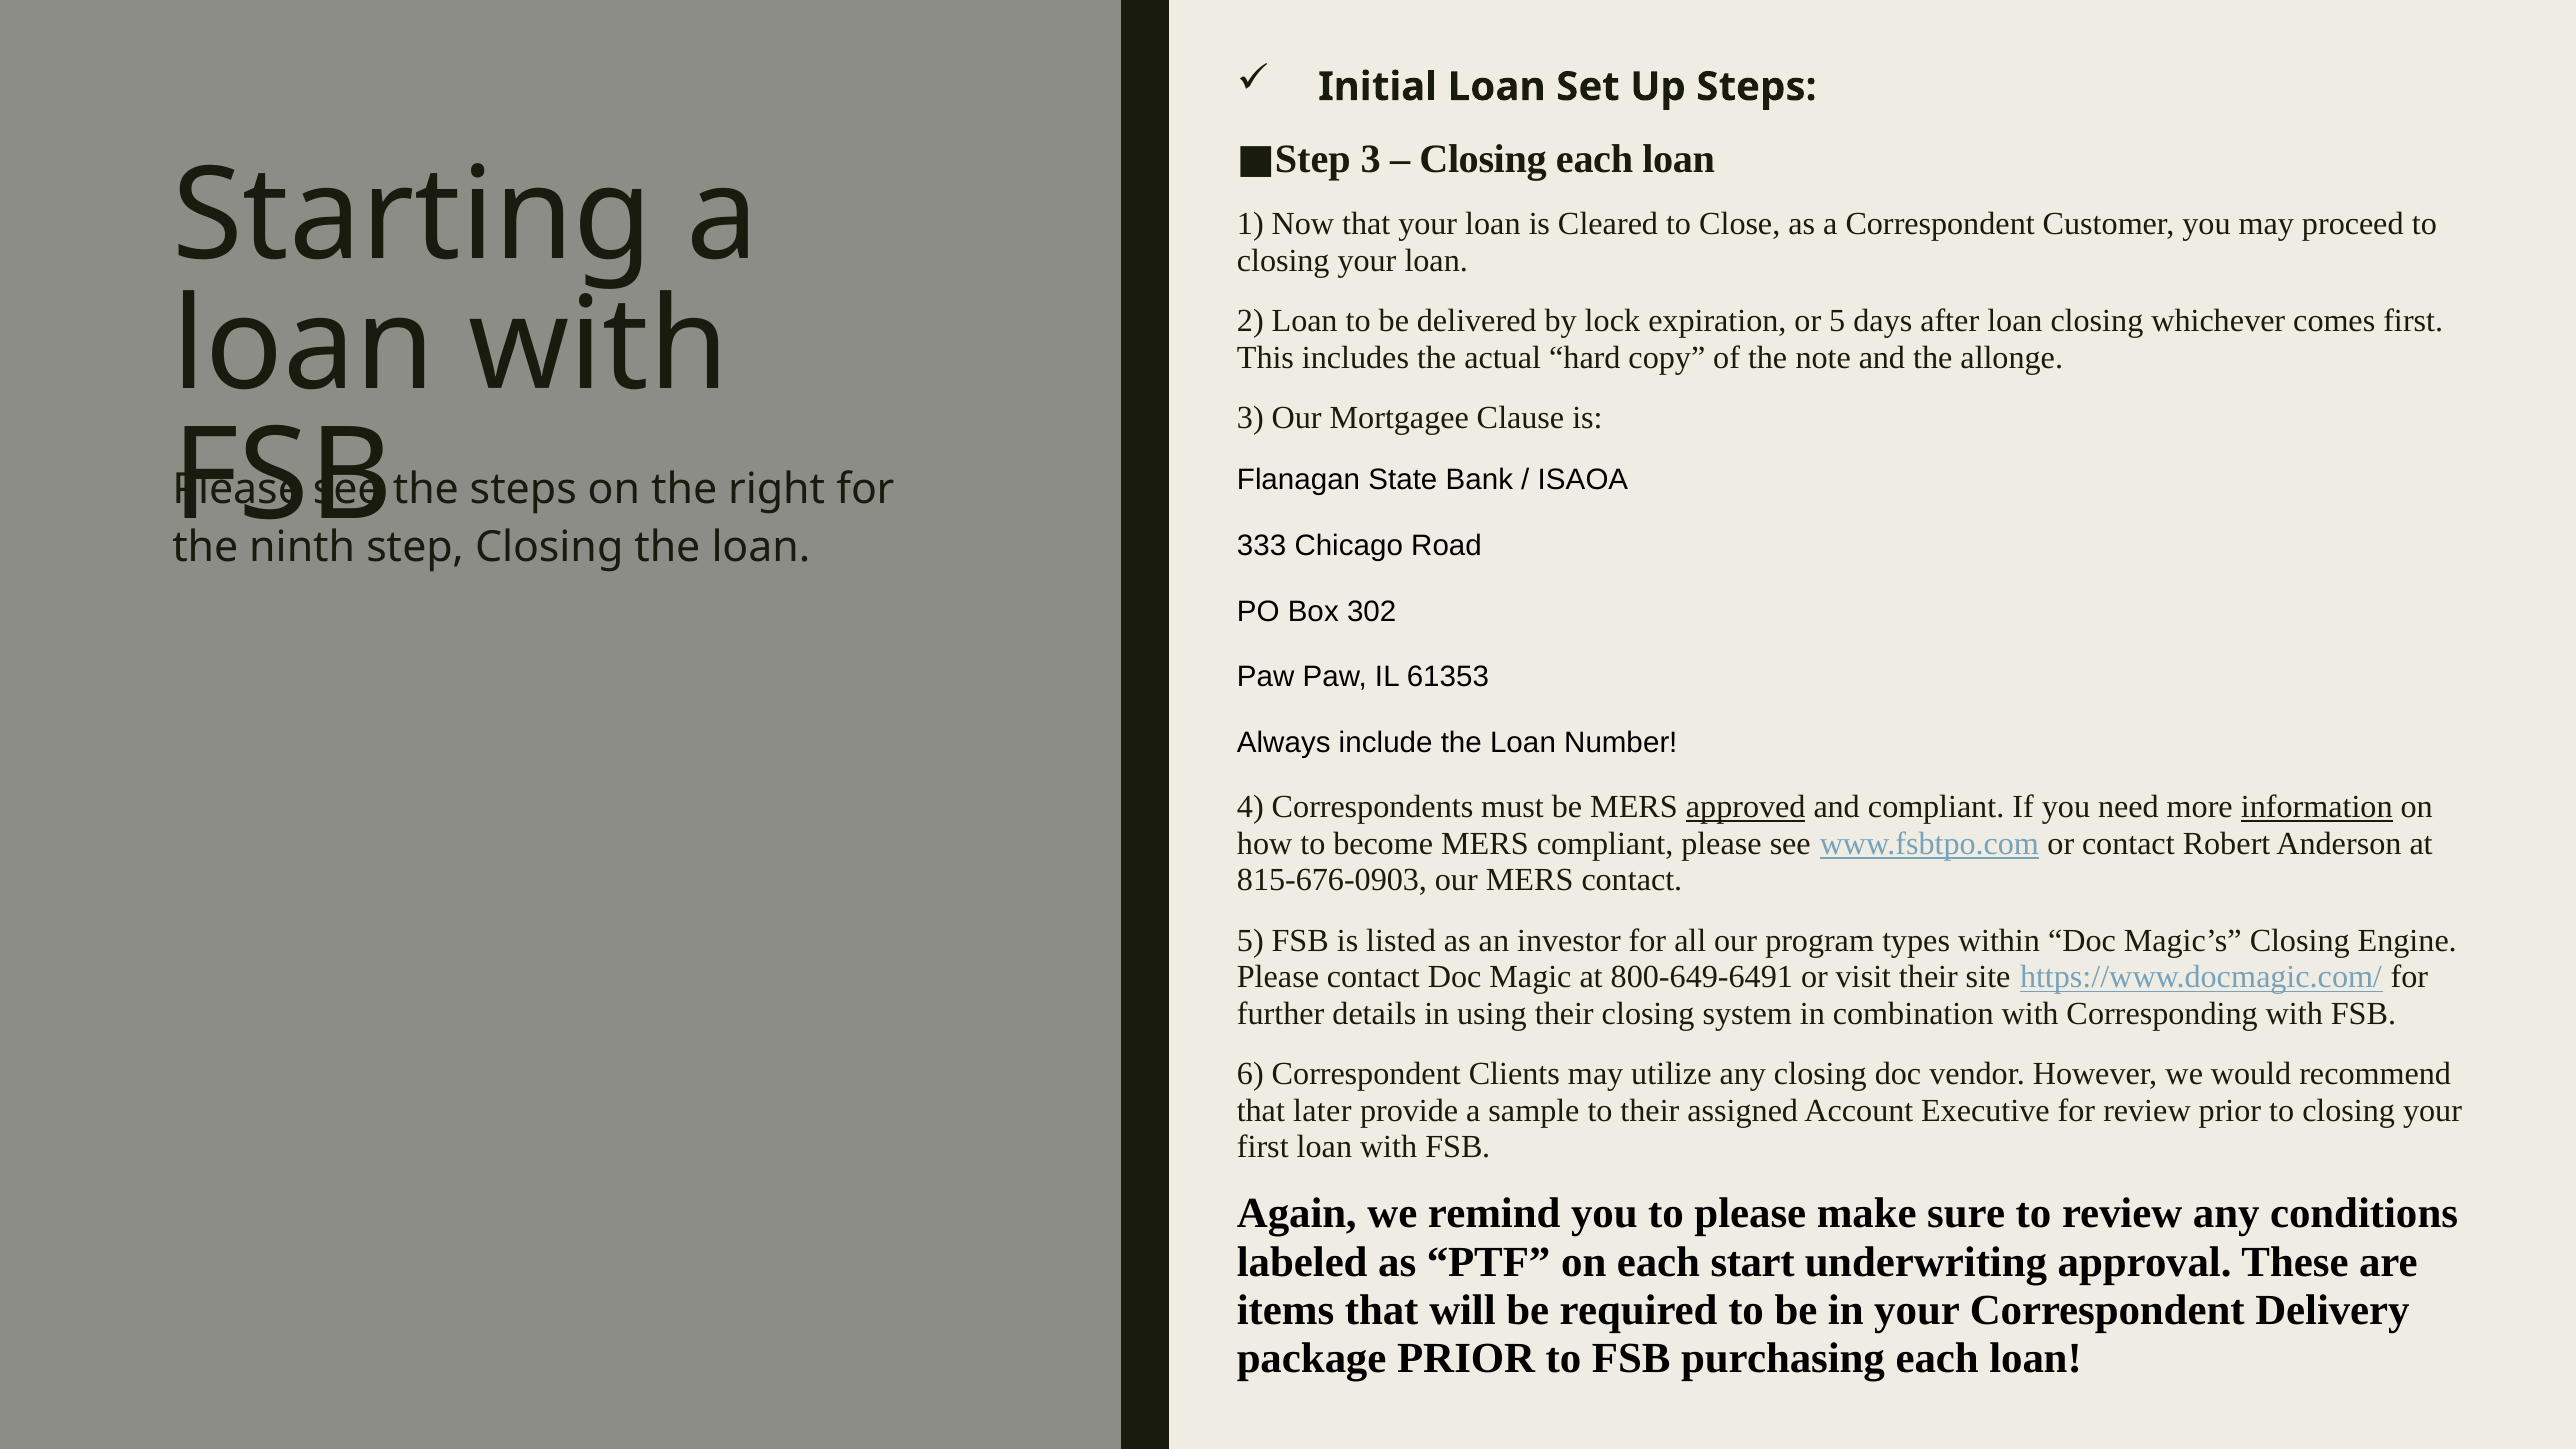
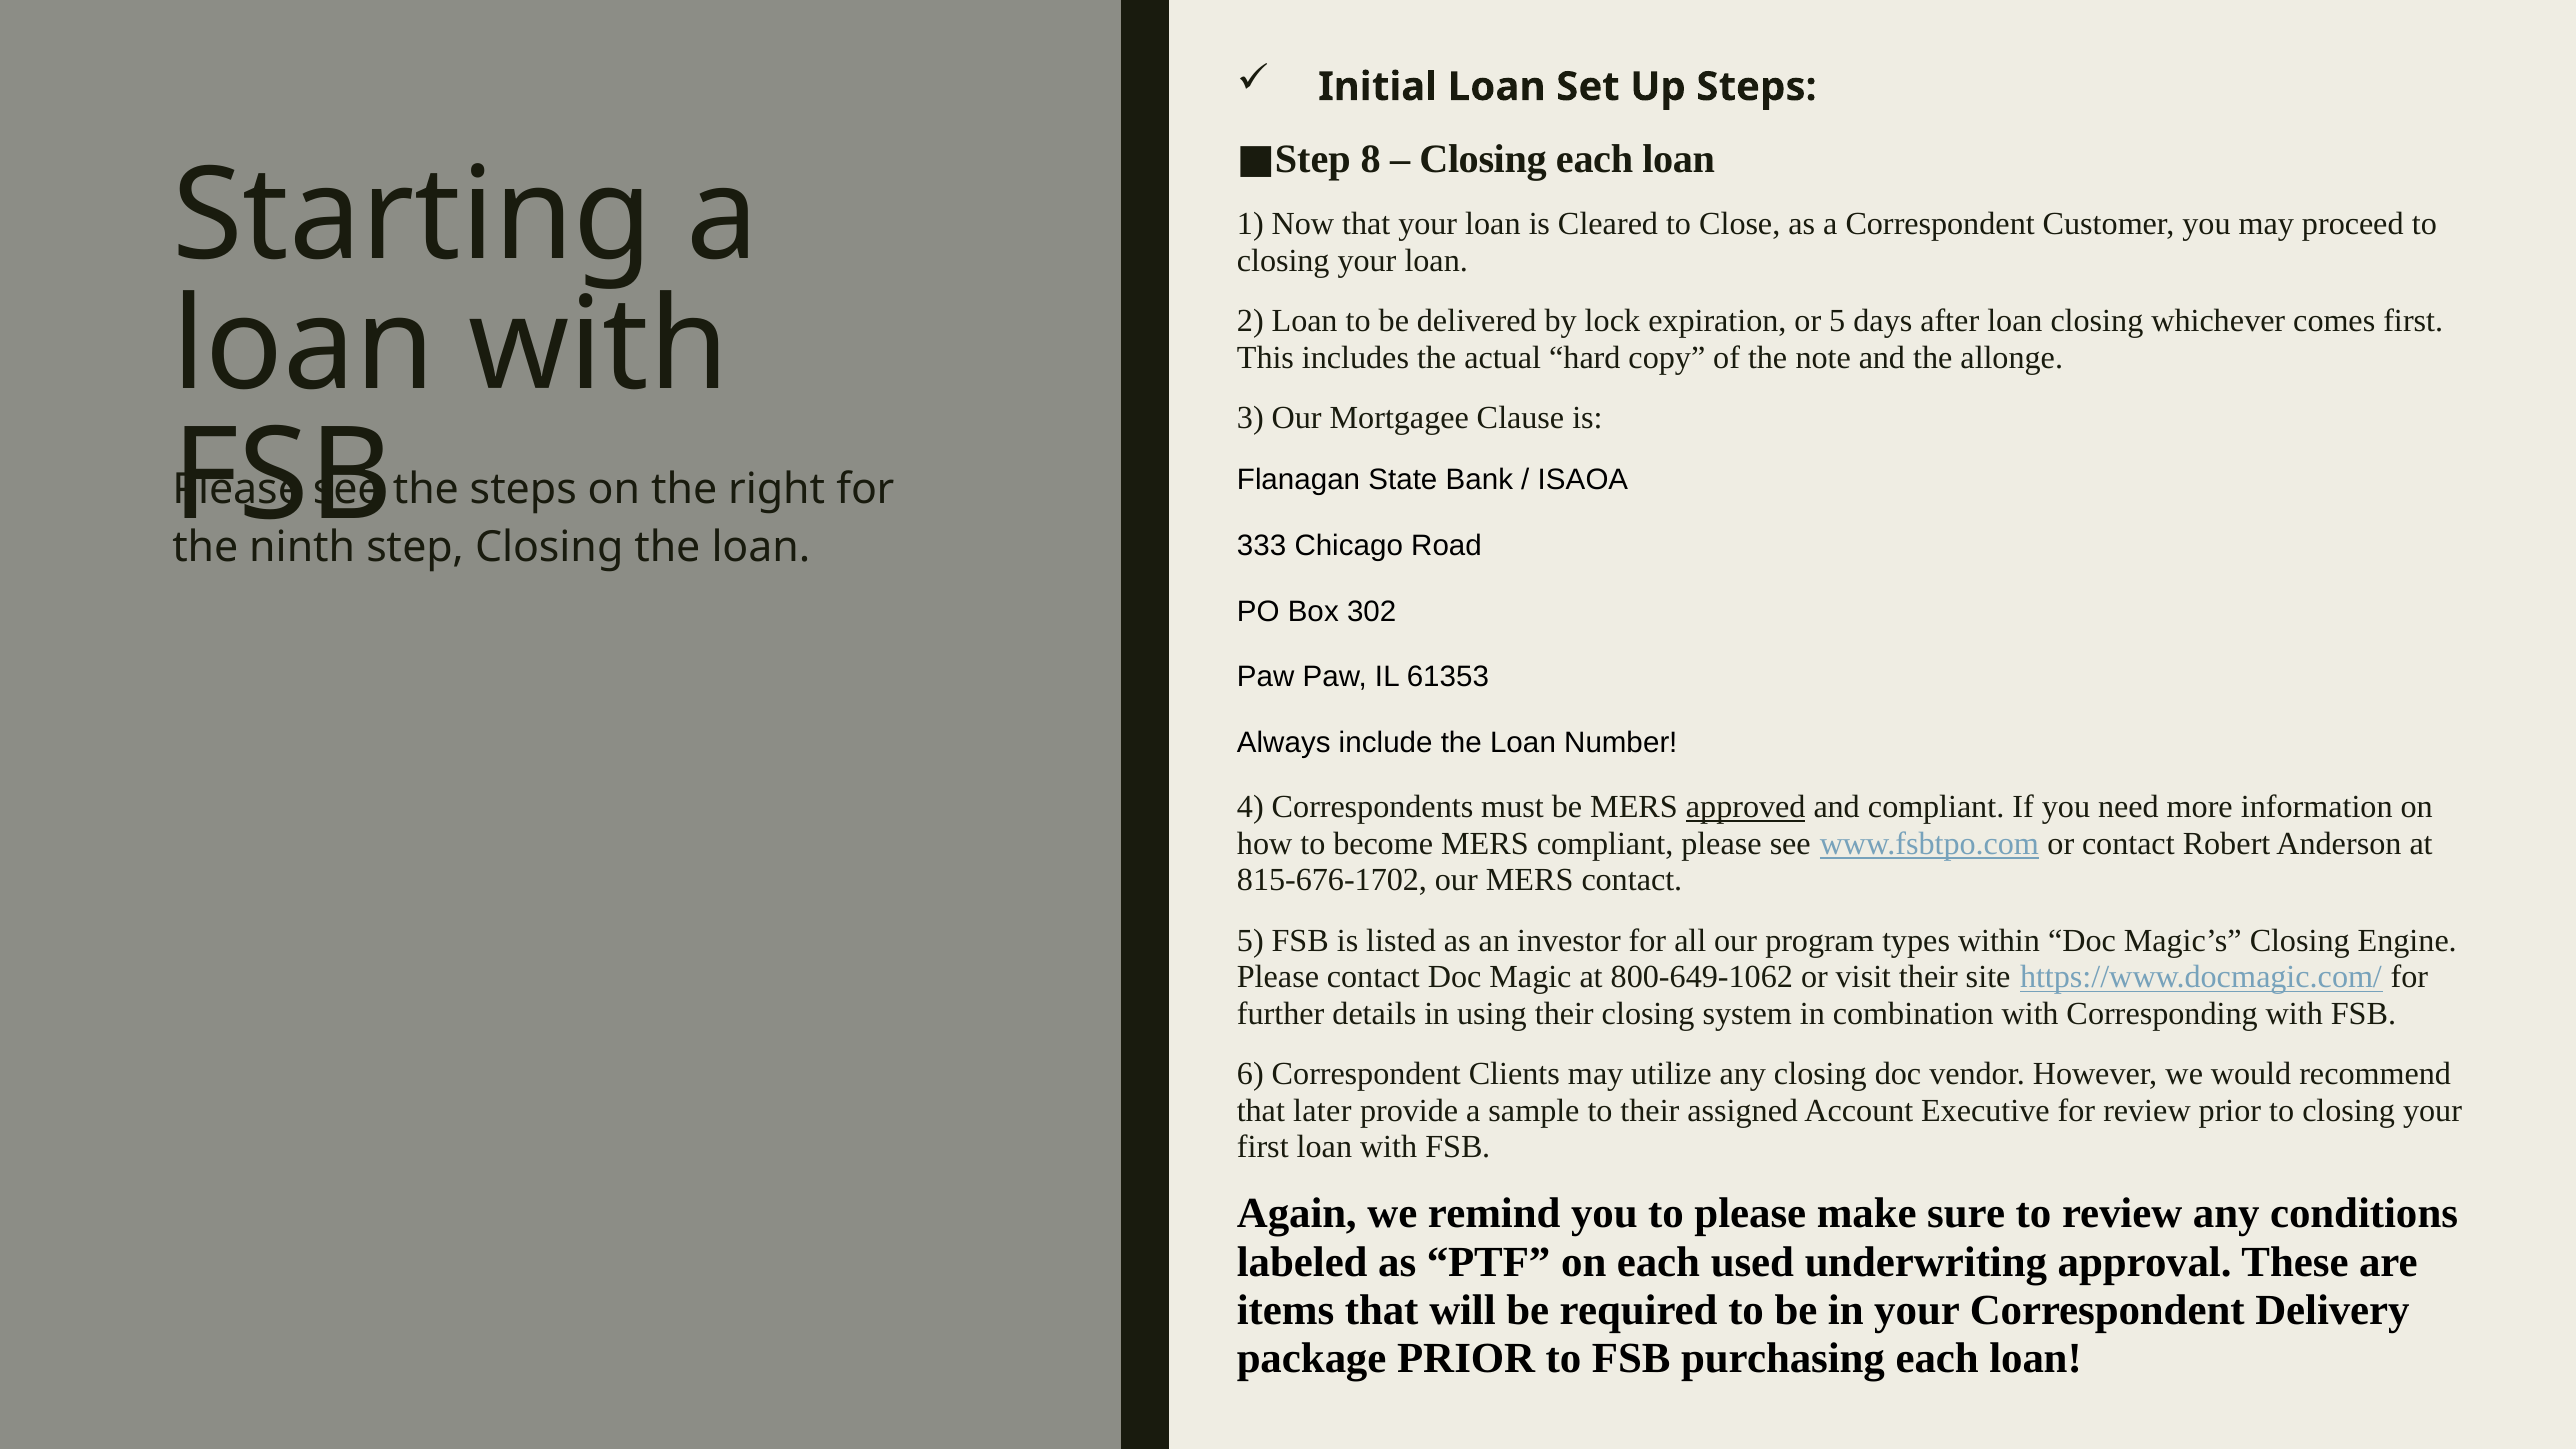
3 at (1371, 159): 3 -> 8
information underline: present -> none
815-676-0903: 815-676-0903 -> 815-676-1702
800-649-6491: 800-649-6491 -> 800-649-1062
start: start -> used
